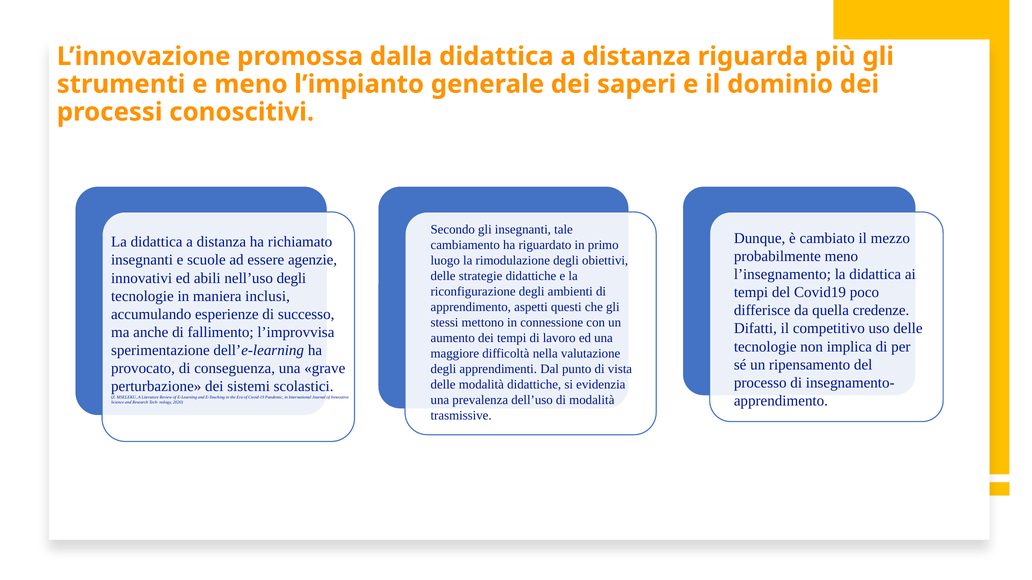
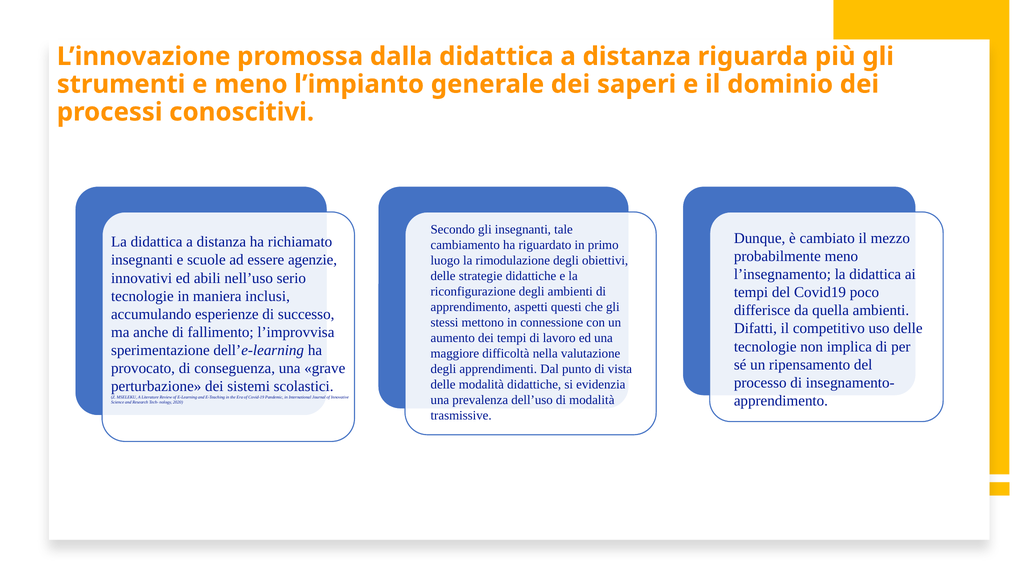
nell’uso degli: degli -> serio
quella credenze: credenze -> ambienti
